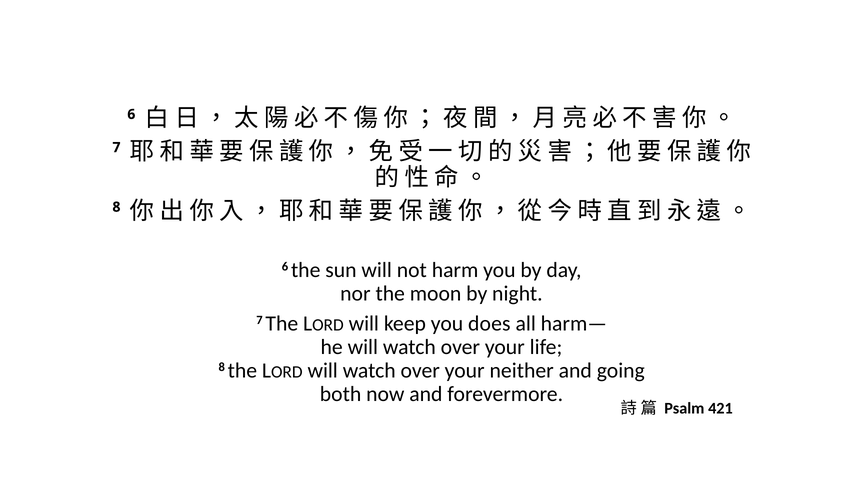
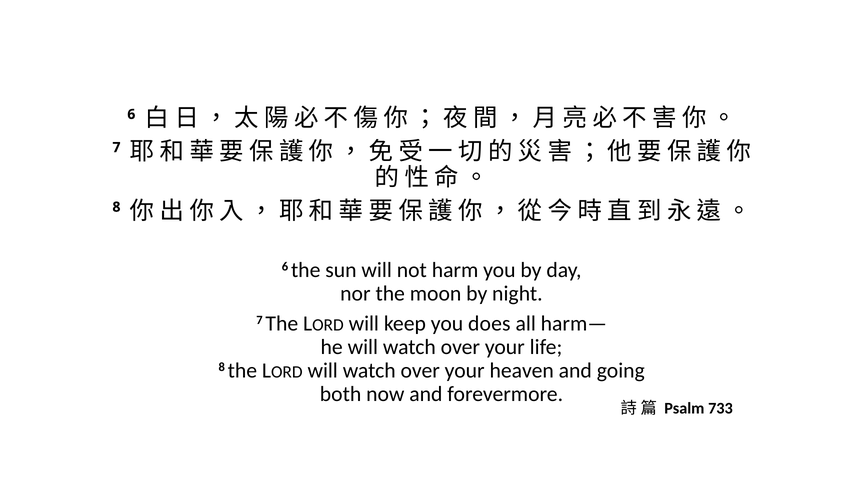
neither: neither -> heaven
421: 421 -> 733
